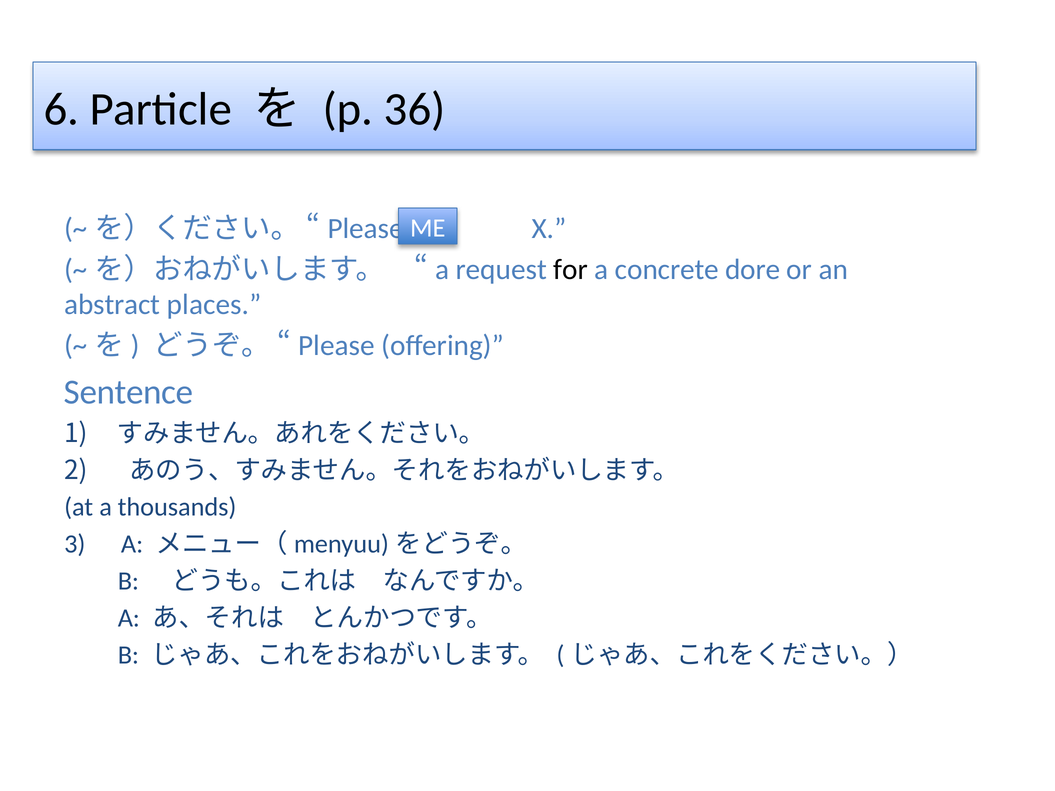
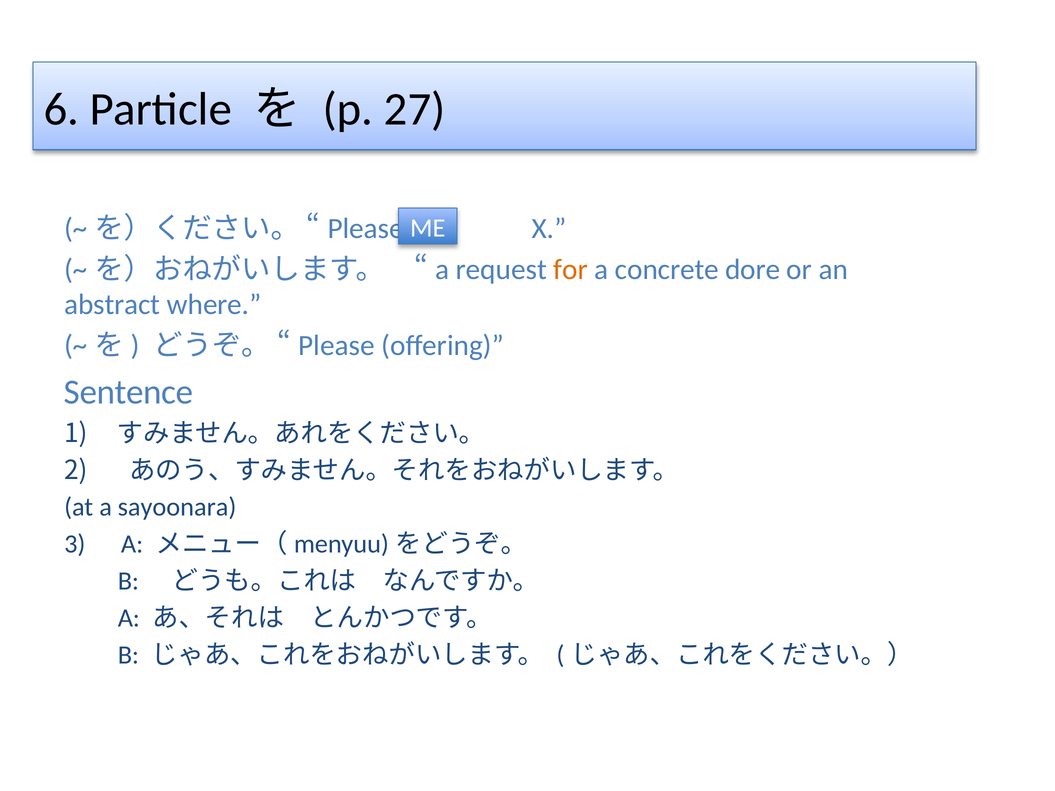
36: 36 -> 27
for colour: black -> orange
places: places -> where
thousands: thousands -> sayoonara
